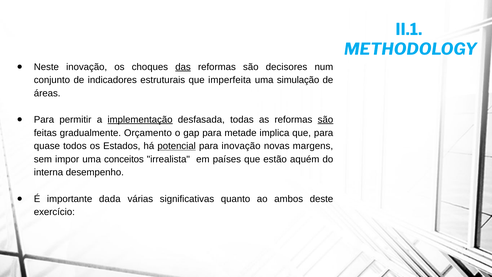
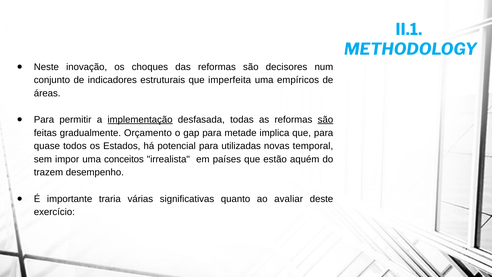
das underline: present -> none
simulação: simulação -> empíricos
potencial underline: present -> none
para inovação: inovação -> utilizadas
margens: margens -> temporal
interna: interna -> trazem
dada: dada -> traria
ambos: ambos -> avaliar
